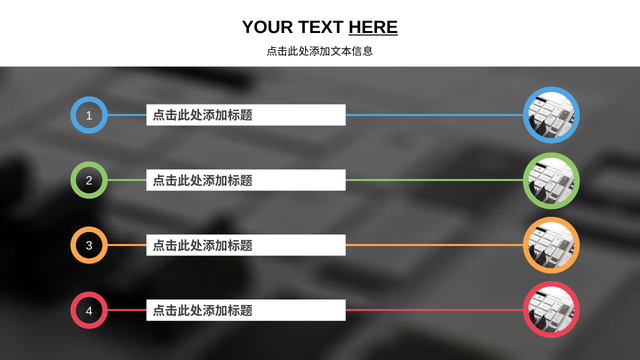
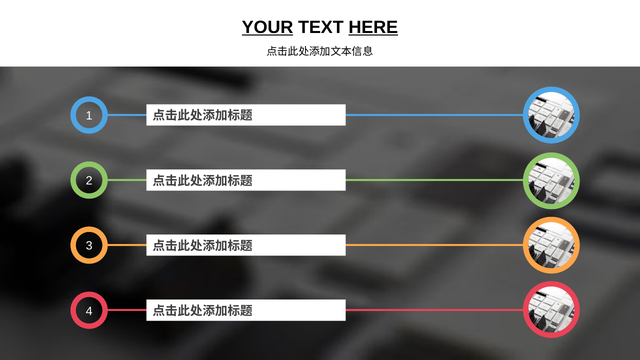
YOUR underline: none -> present
